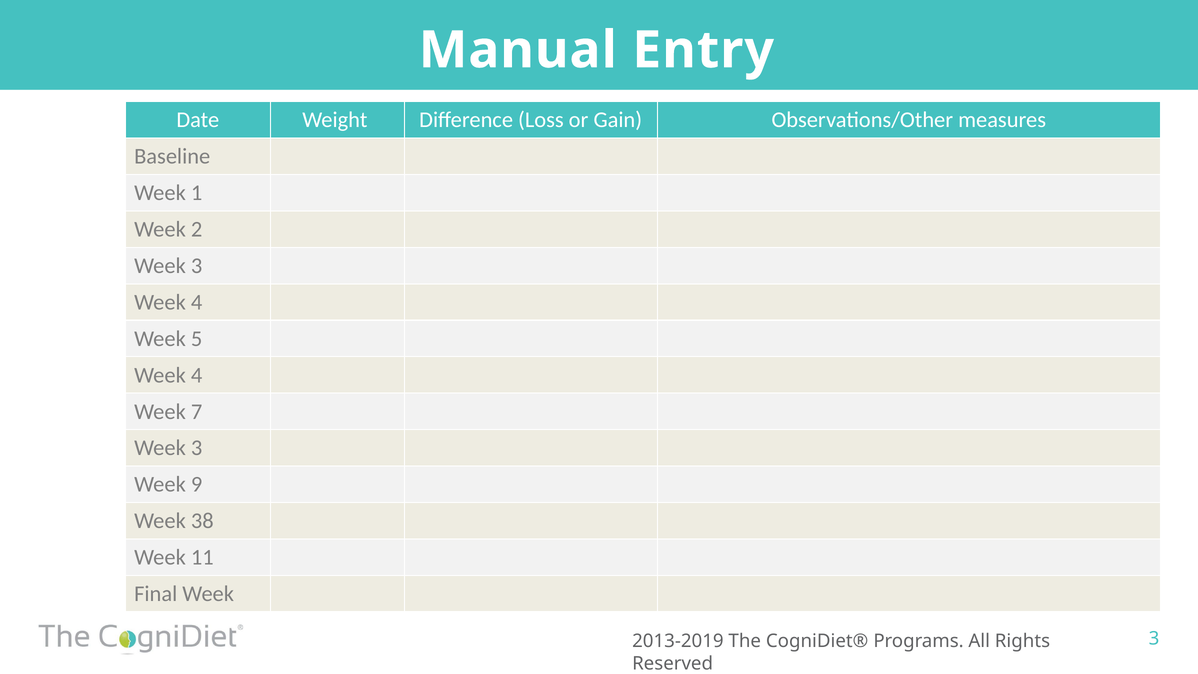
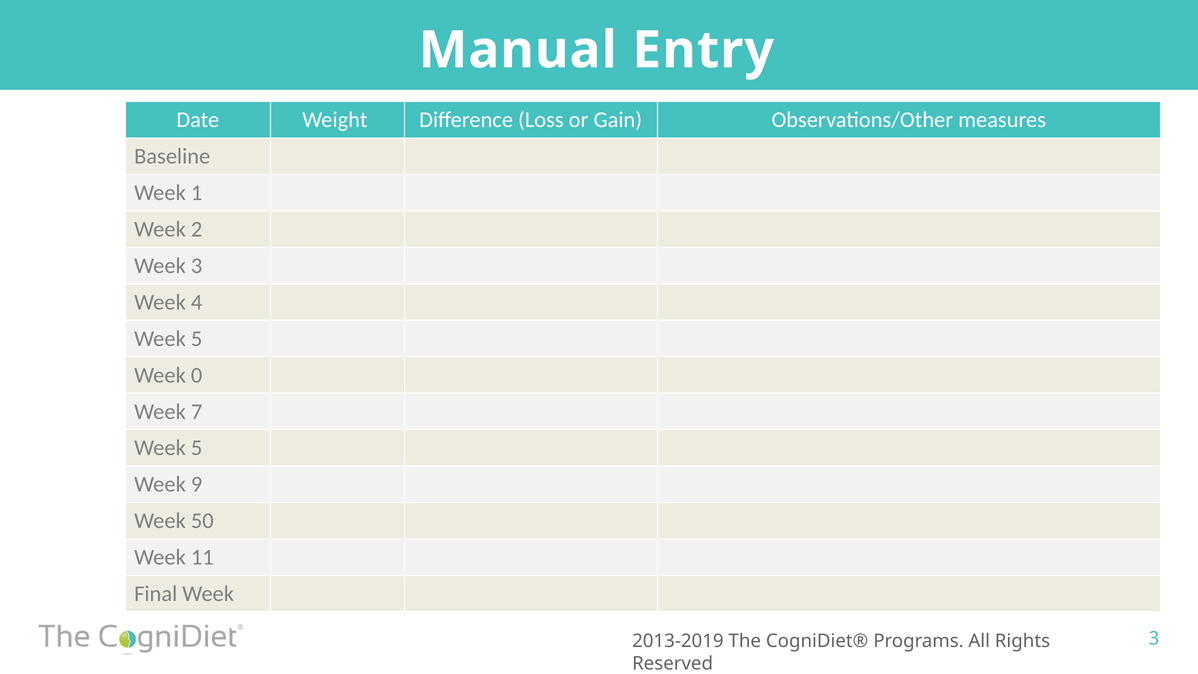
4 at (197, 375): 4 -> 0
3 at (197, 448): 3 -> 5
38: 38 -> 50
